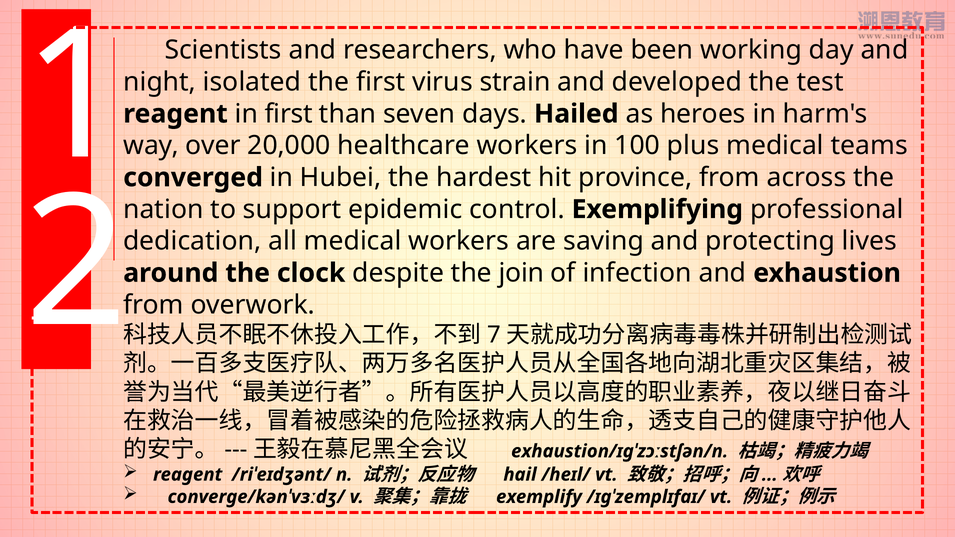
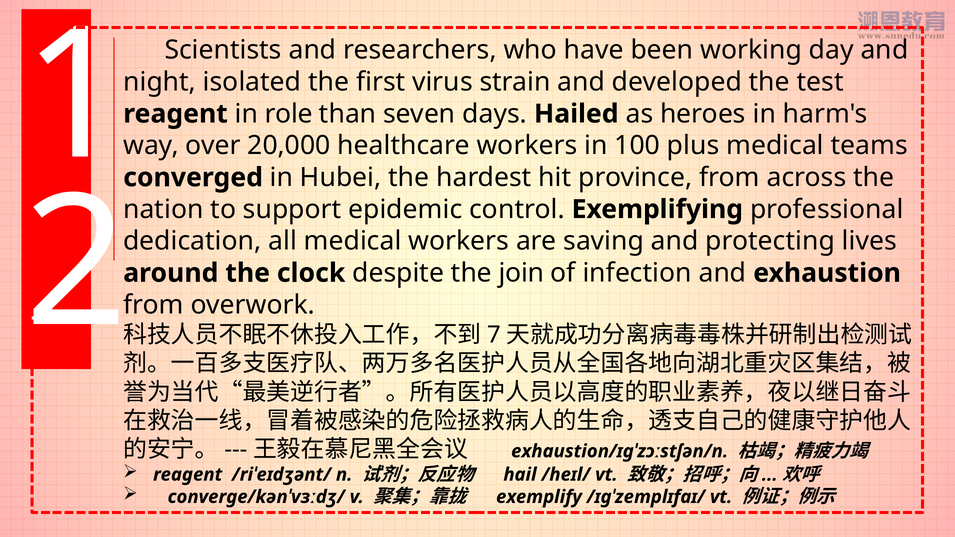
in first: first -> role
